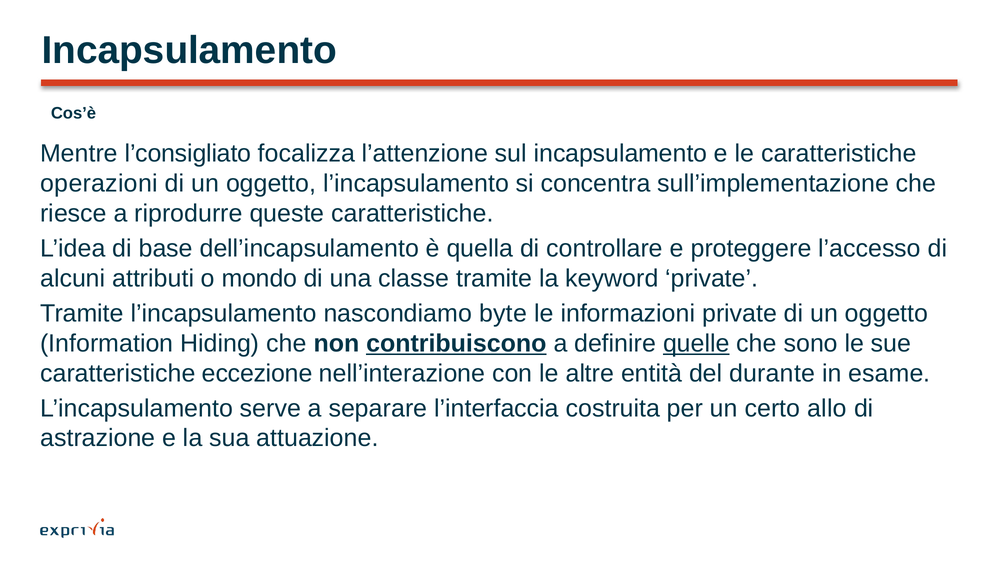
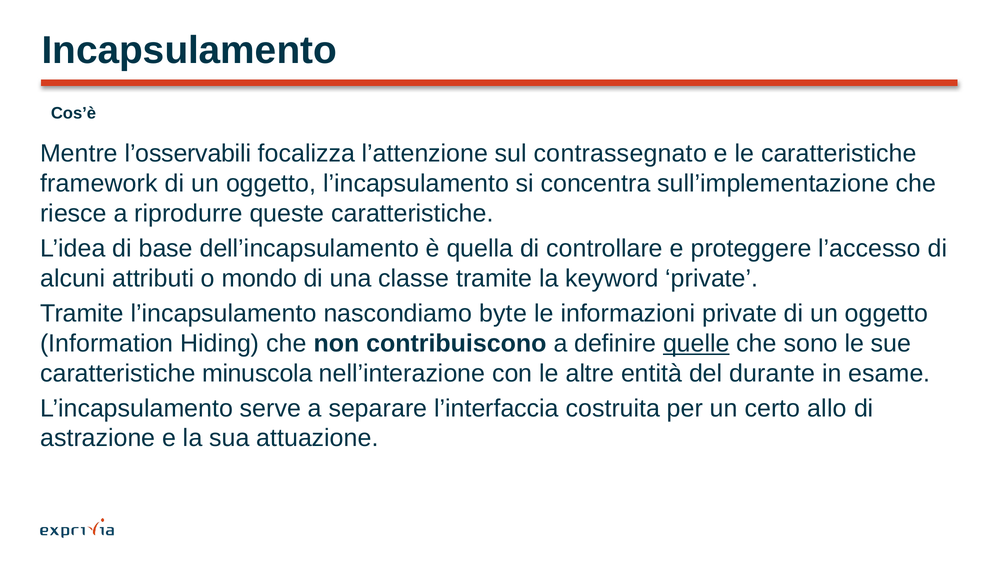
l’consigliato: l’consigliato -> l’osservabili
sul incapsulamento: incapsulamento -> contrassegnato
operazioni: operazioni -> framework
contribuiscono underline: present -> none
eccezione: eccezione -> minuscola
